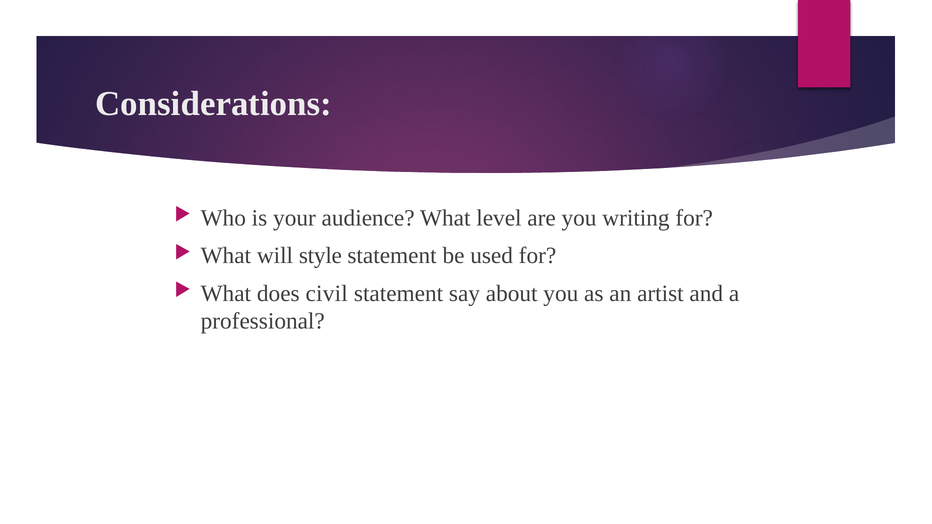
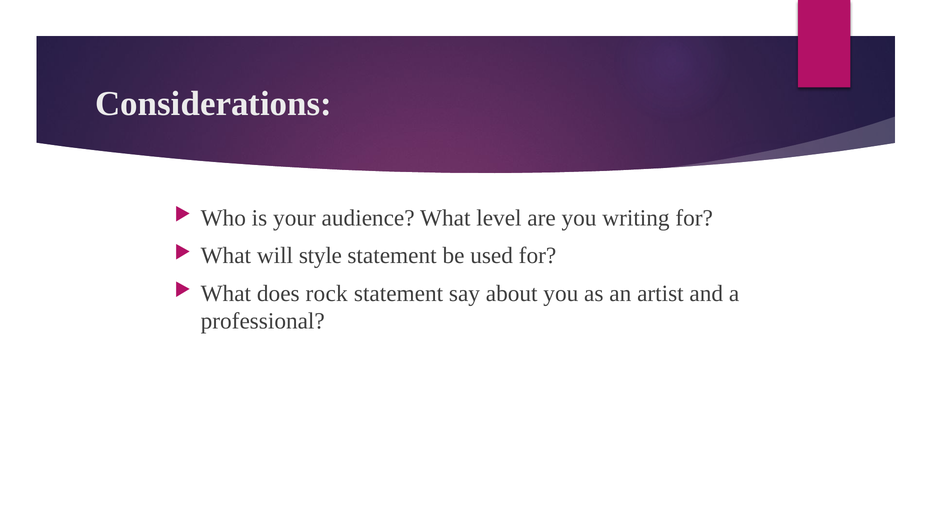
civil: civil -> rock
